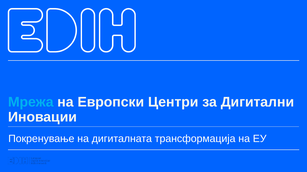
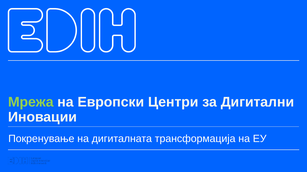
Мрежа colour: light blue -> light green
